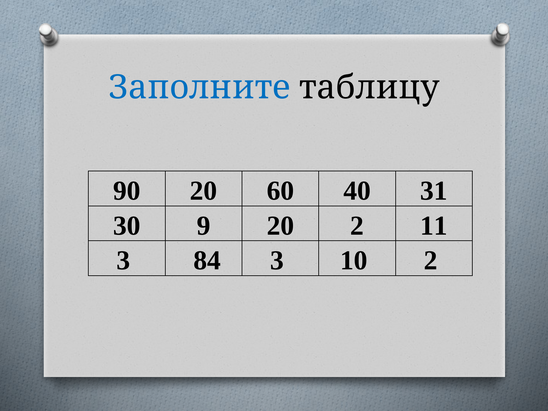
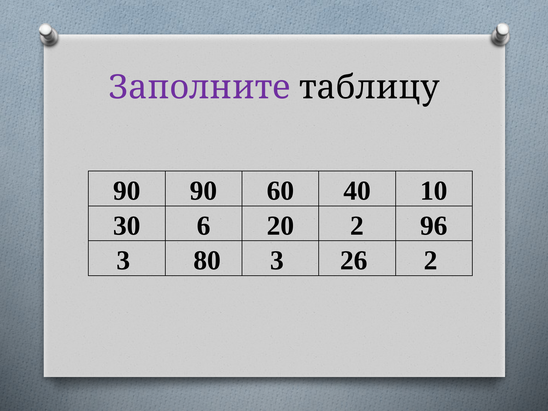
Заполните colour: blue -> purple
90 20: 20 -> 90
31: 31 -> 10
9: 9 -> 6
11: 11 -> 96
84: 84 -> 80
10: 10 -> 26
